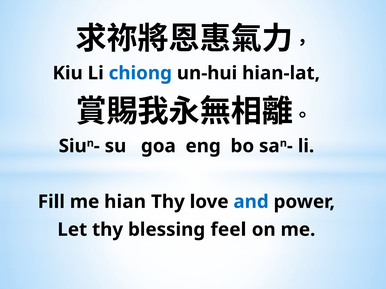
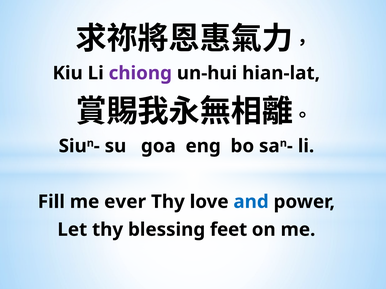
chiong colour: blue -> purple
hian: hian -> ever
feel: feel -> feet
